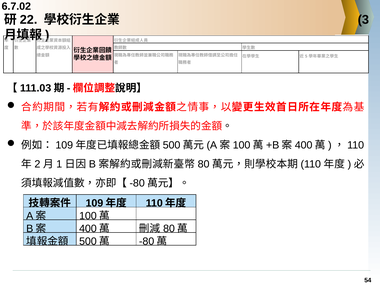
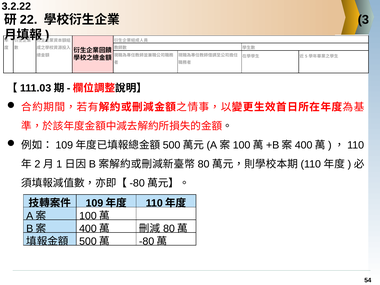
6.7.02: 6.7.02 -> 3.2.22
